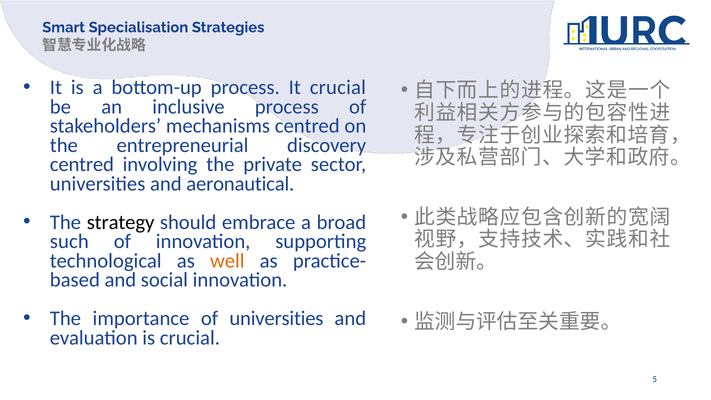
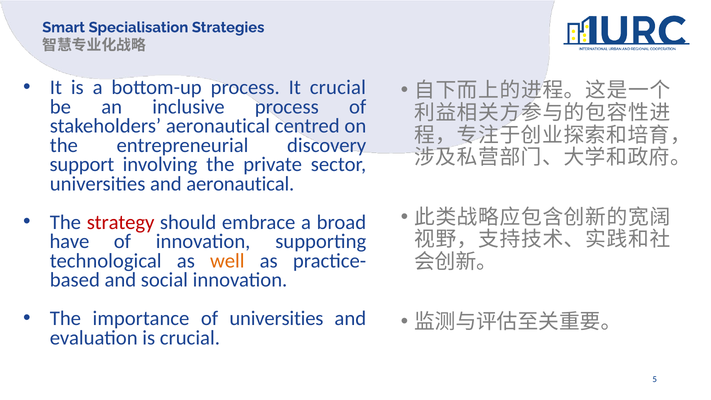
stakeholders mechanisms: mechanisms -> aeronautical
centred at (82, 164): centred -> support
strategy colour: black -> red
such: such -> have
